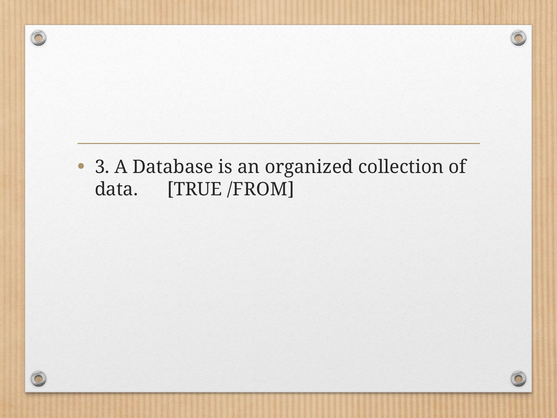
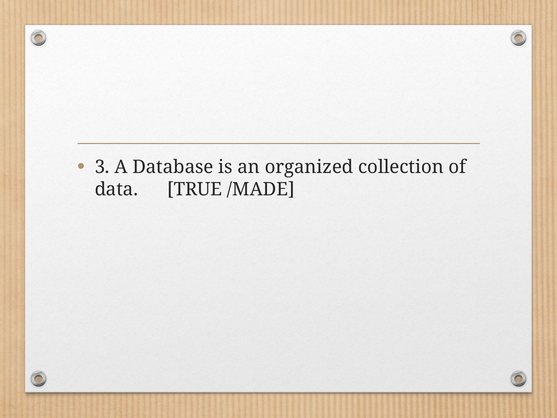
/FROM: /FROM -> /MADE
